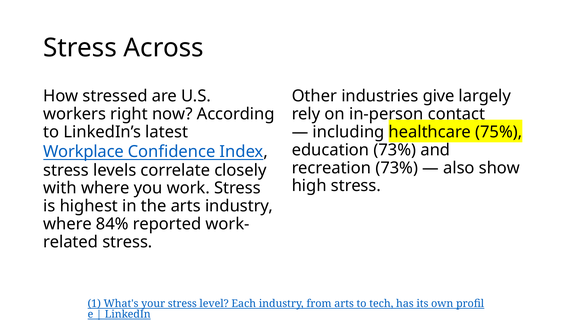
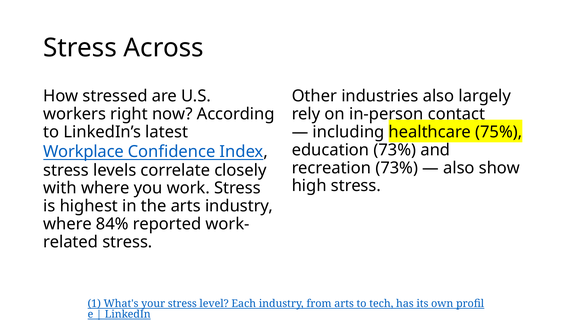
industries give: give -> also
